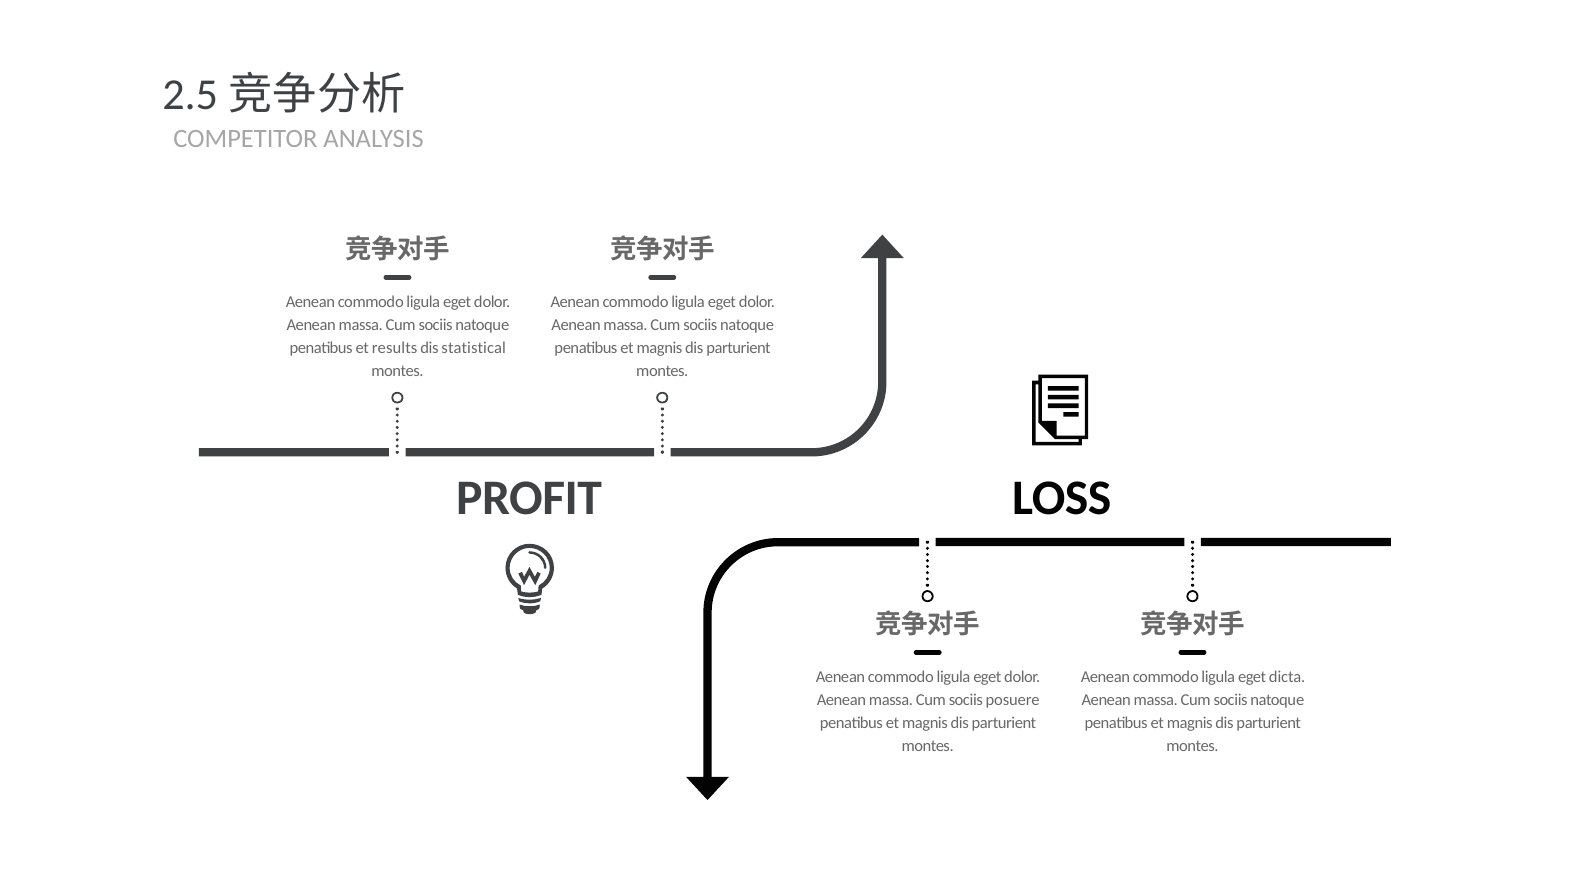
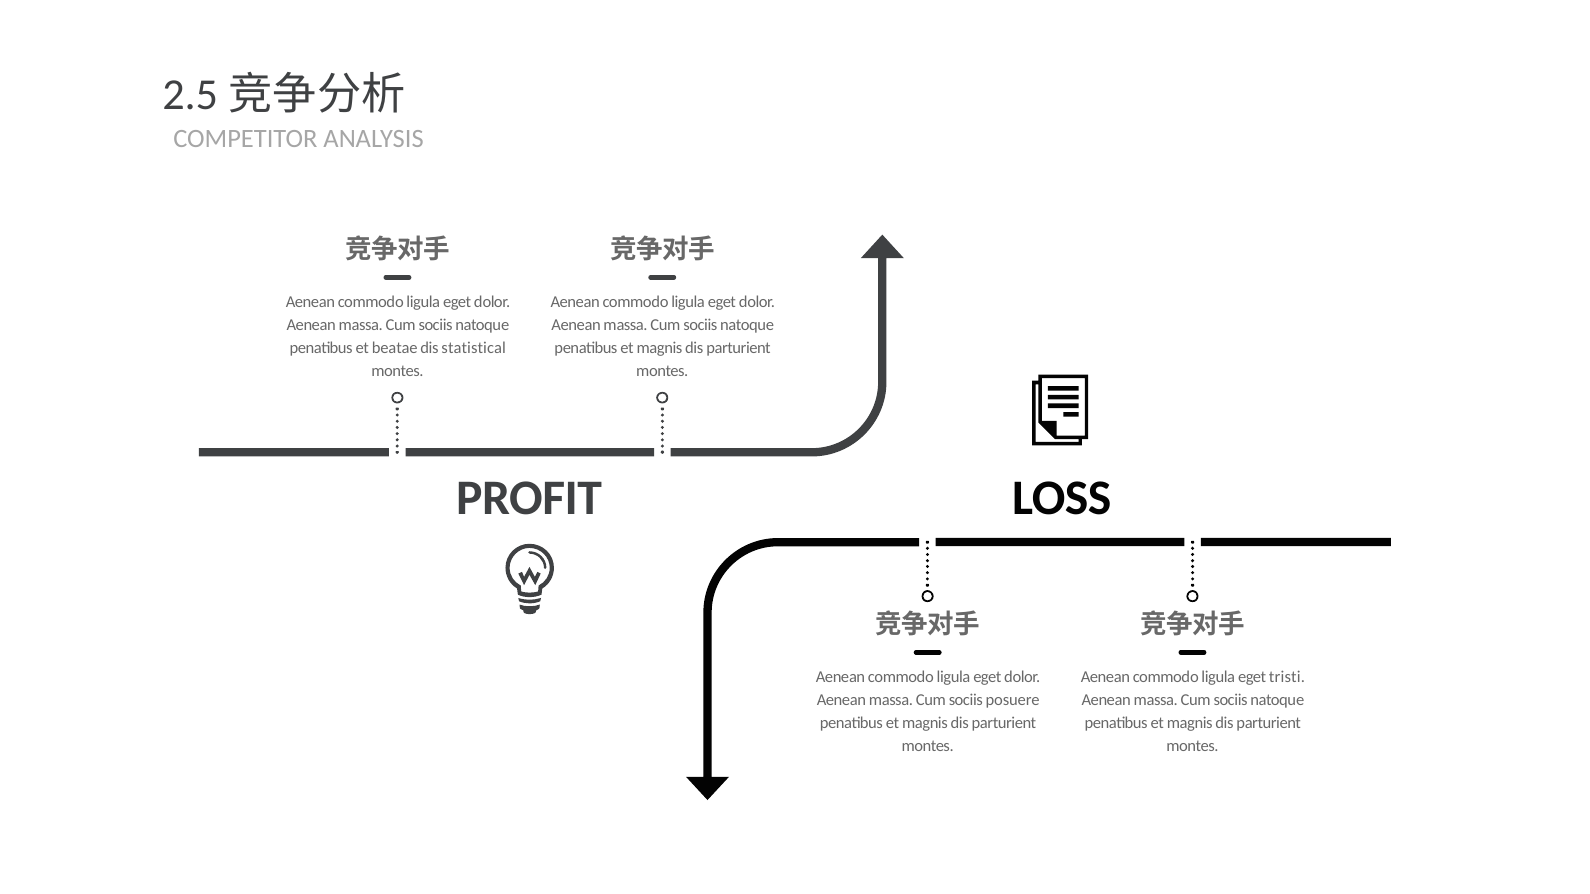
results: results -> beatae
dicta: dicta -> tristi
